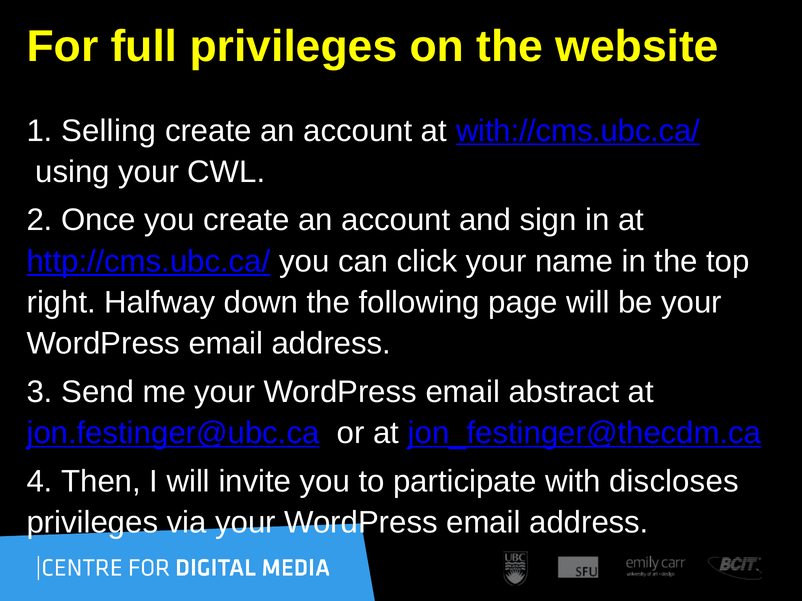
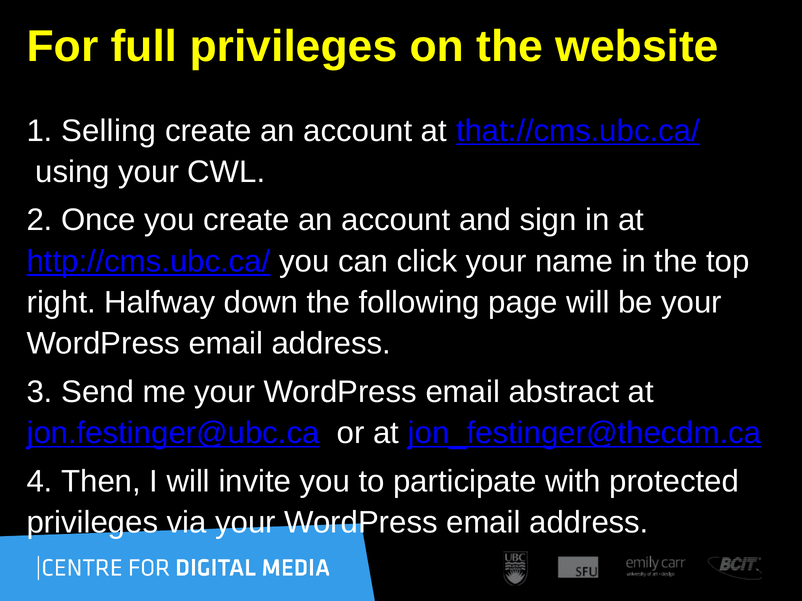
with://cms.ubc.ca/: with://cms.ubc.ca/ -> that://cms.ubc.ca/
discloses: discloses -> protected
